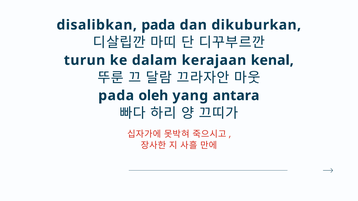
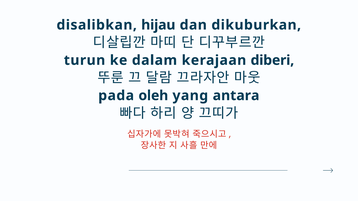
disalibkan pada: pada -> hijau
kenal: kenal -> diberi
